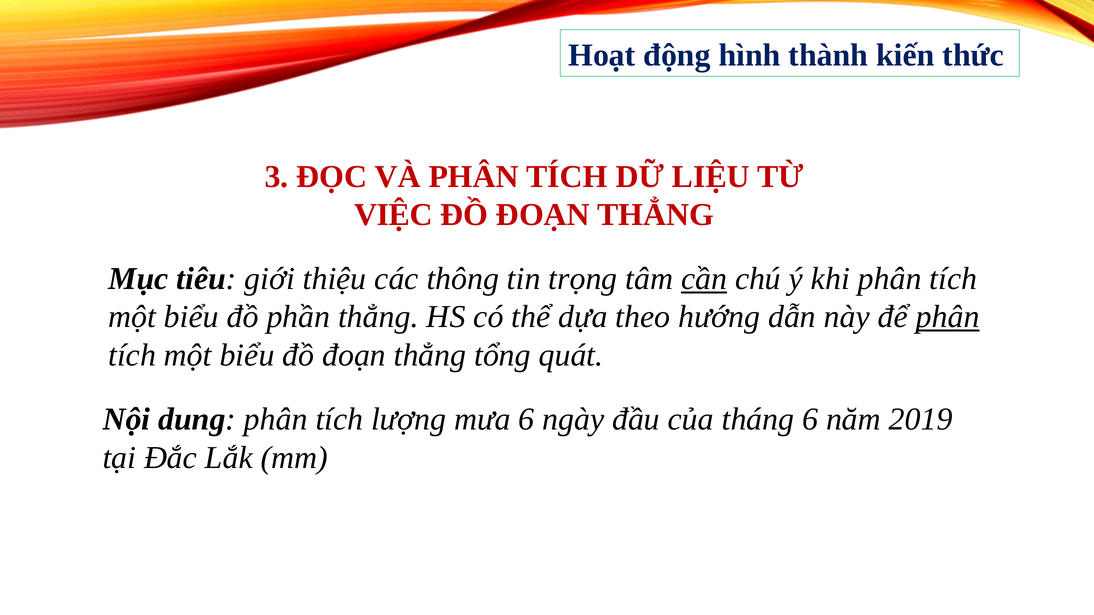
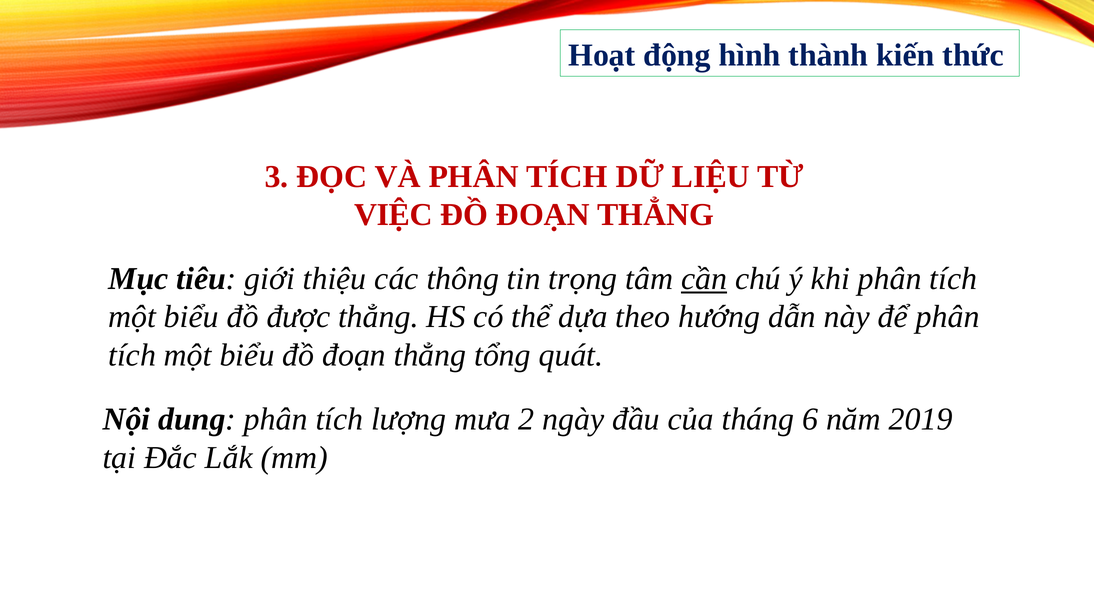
phần: phần -> được
phân at (948, 317) underline: present -> none
mưa 6: 6 -> 2
